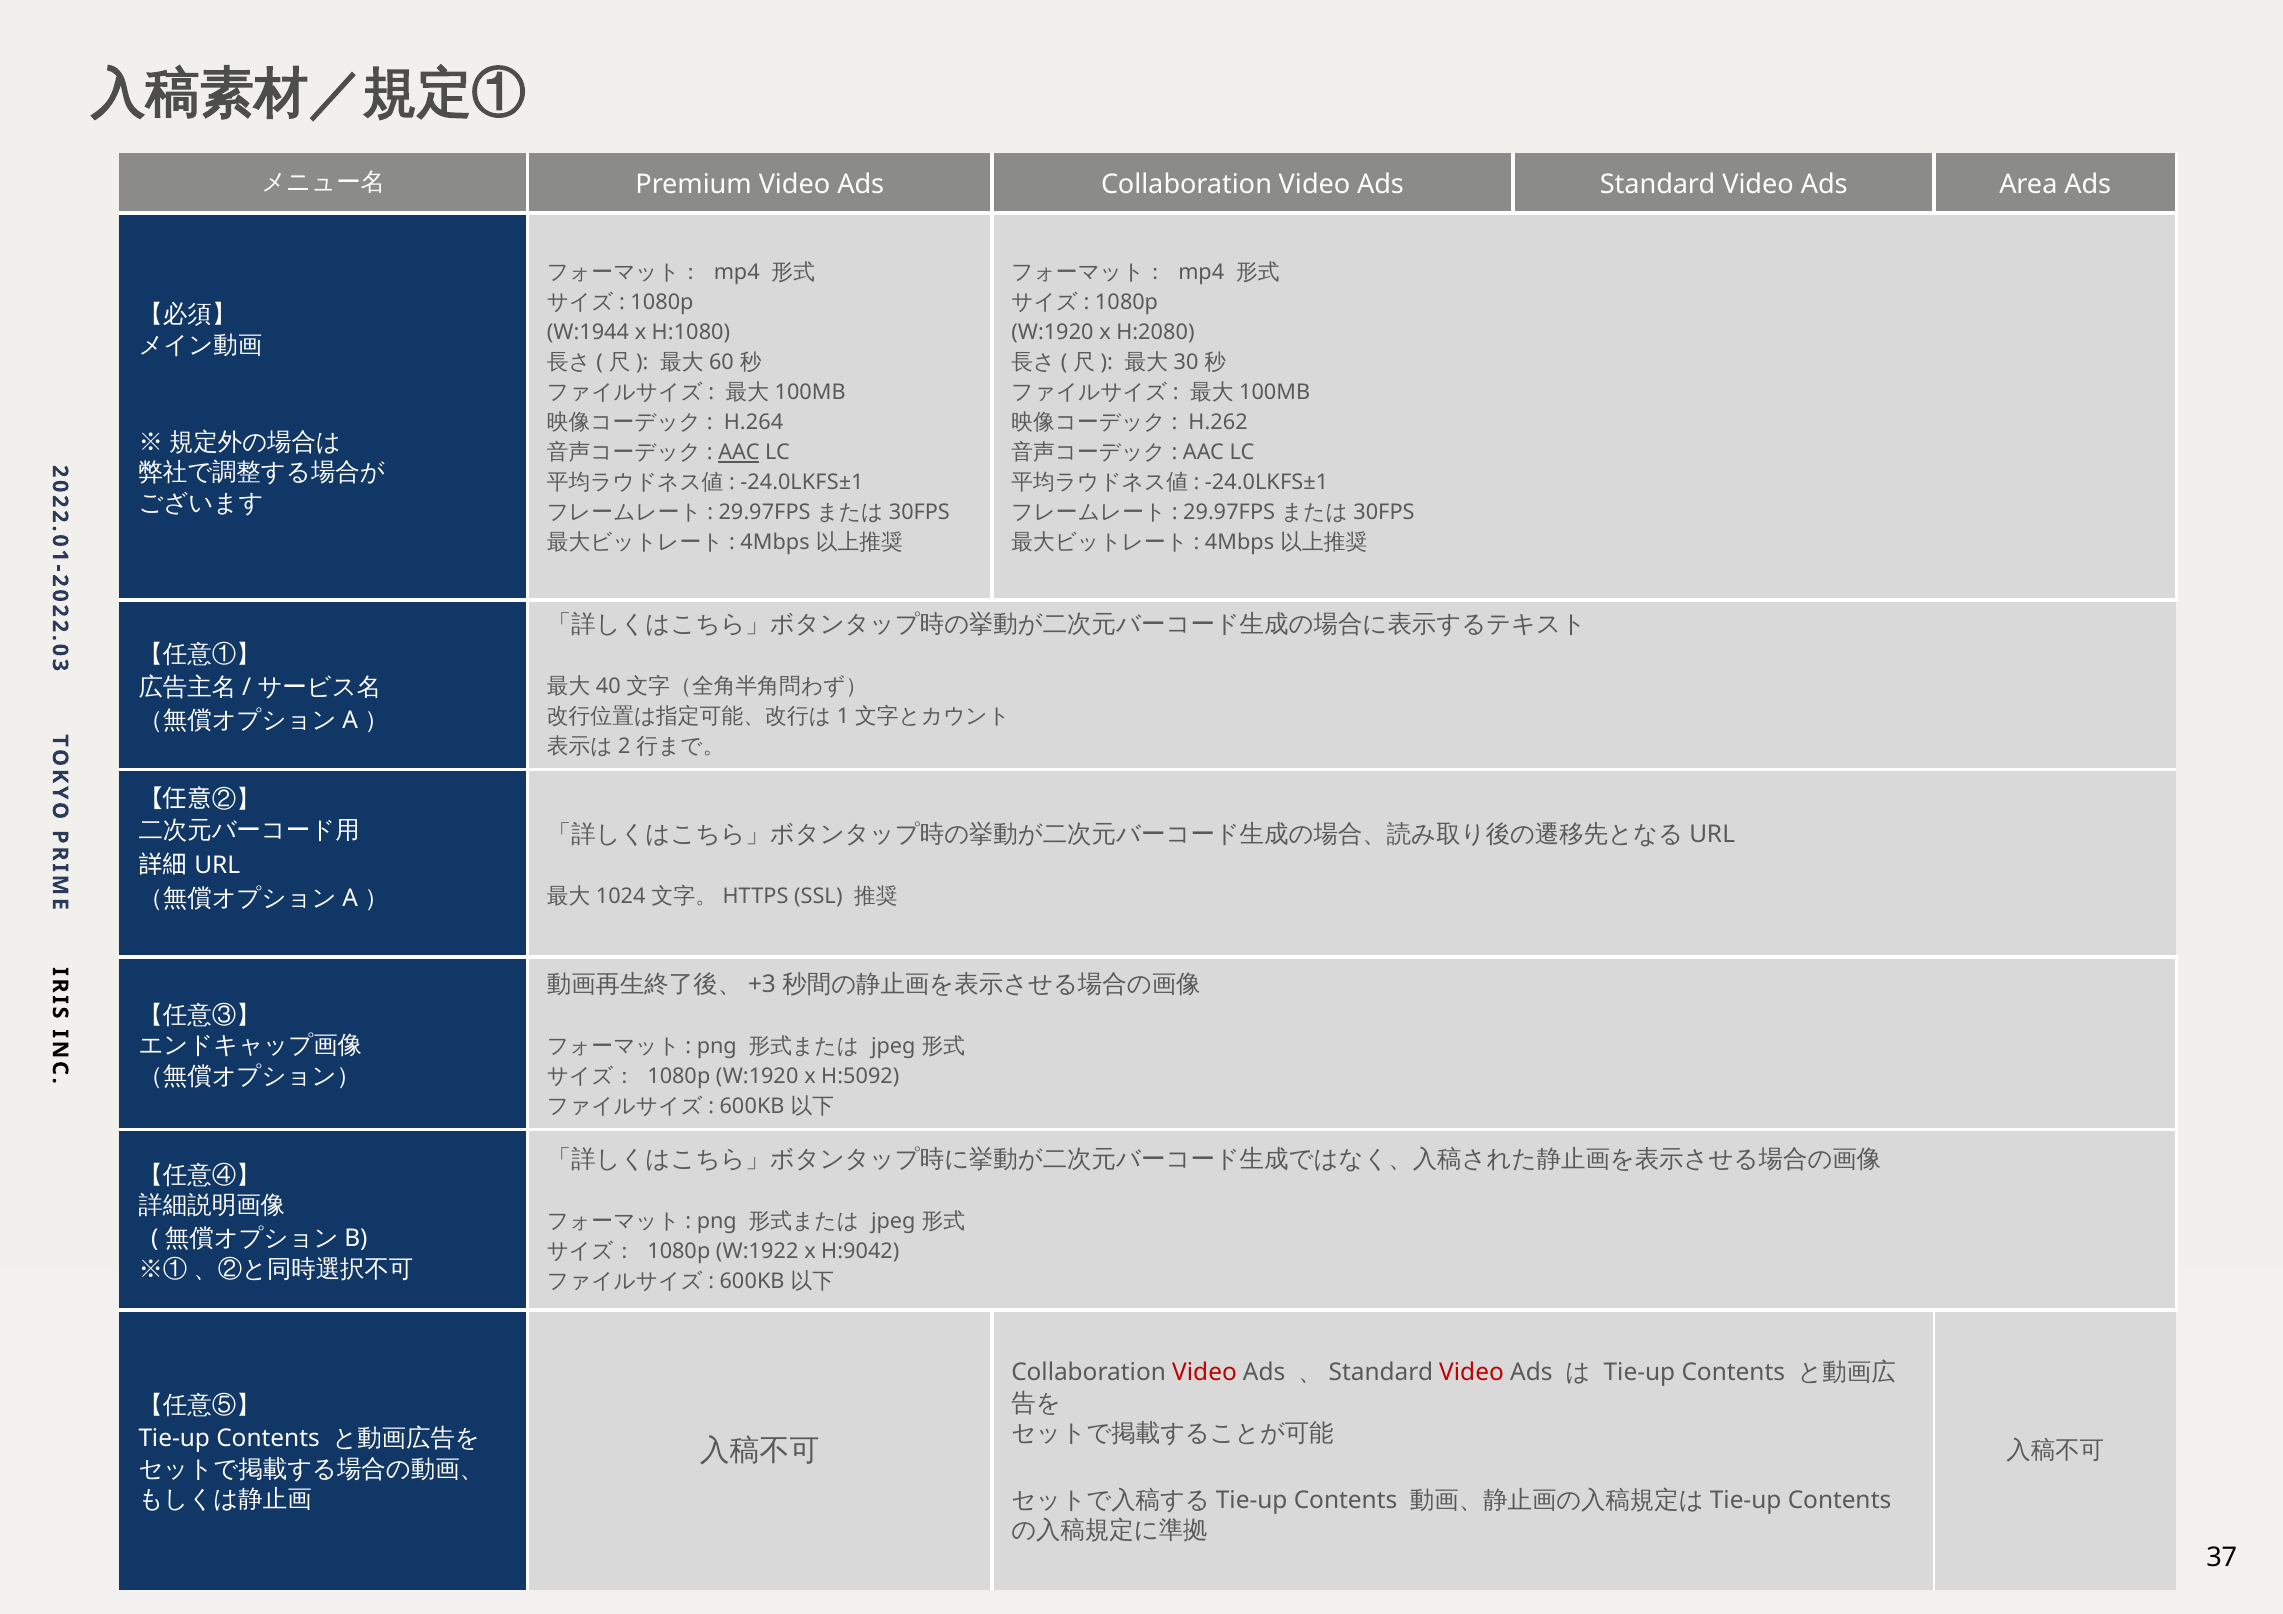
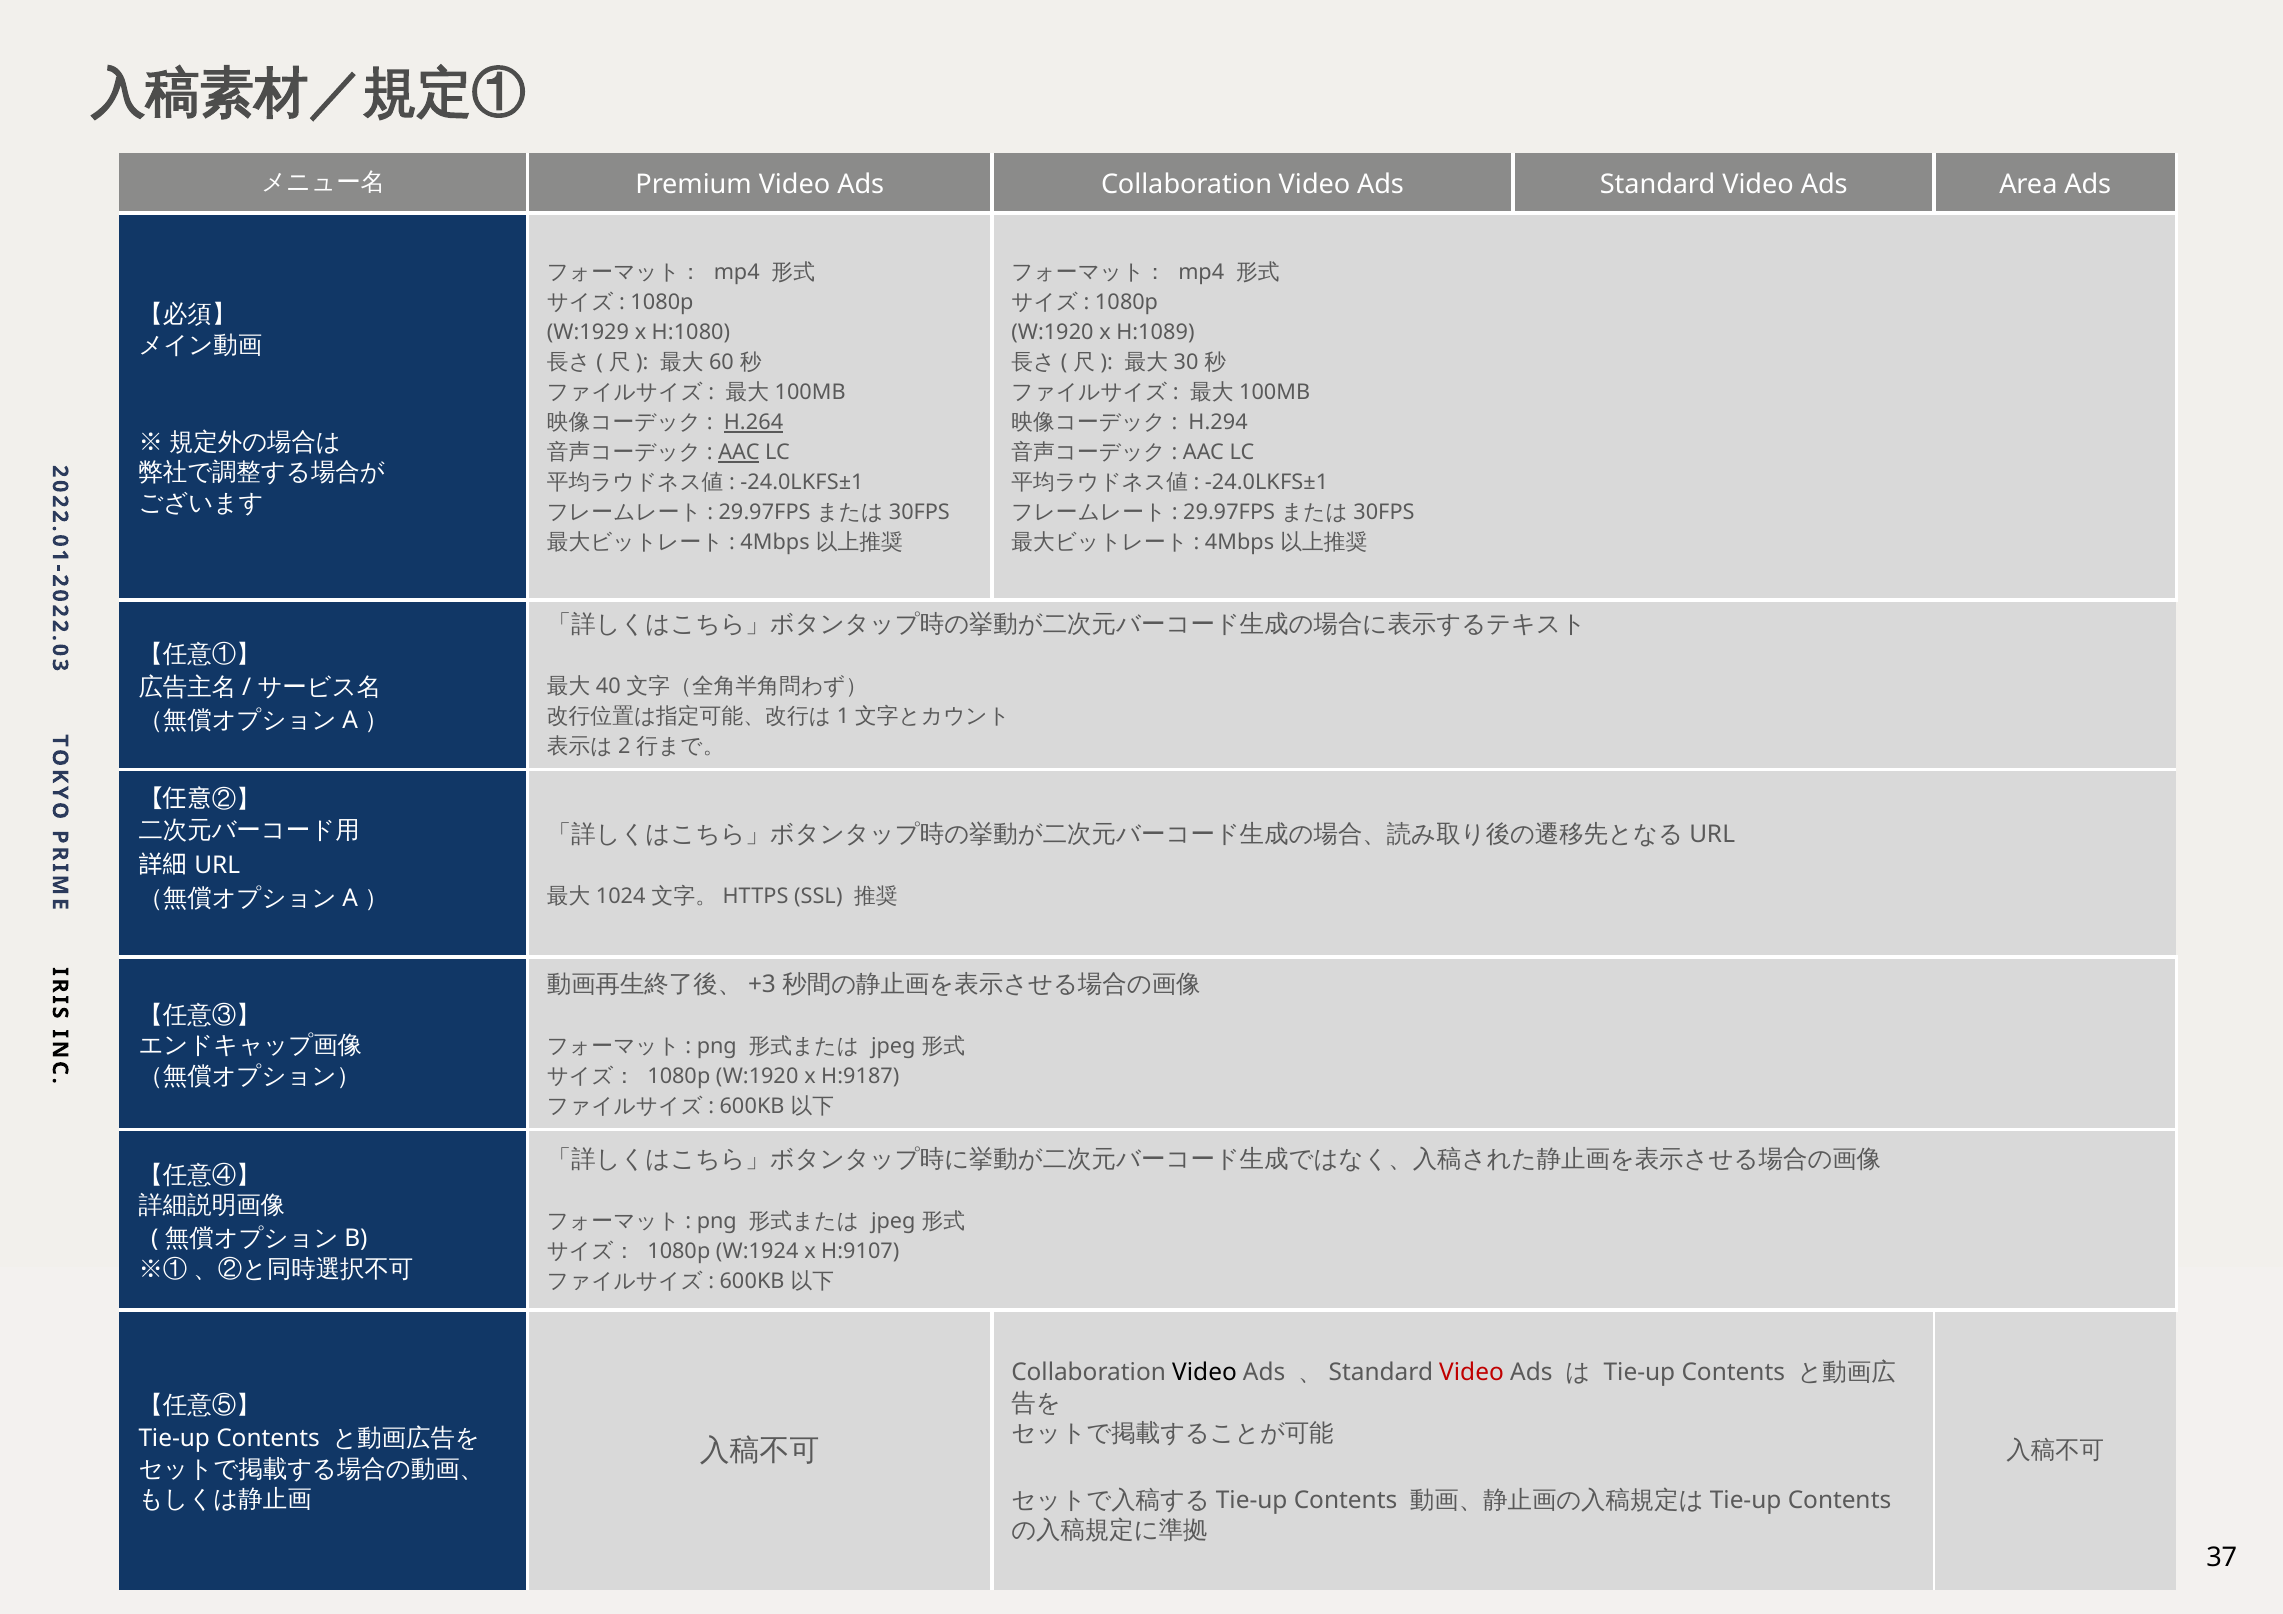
W:1944: W:1944 -> W:1929
H:2080: H:2080 -> H:1089
H.264 underline: none -> present
H.262: H.262 -> H.294
H:5092: H:5092 -> H:9187
W:1922: W:1922 -> W:1924
H:9042: H:9042 -> H:9107
Video at (1205, 1373) colour: red -> black
